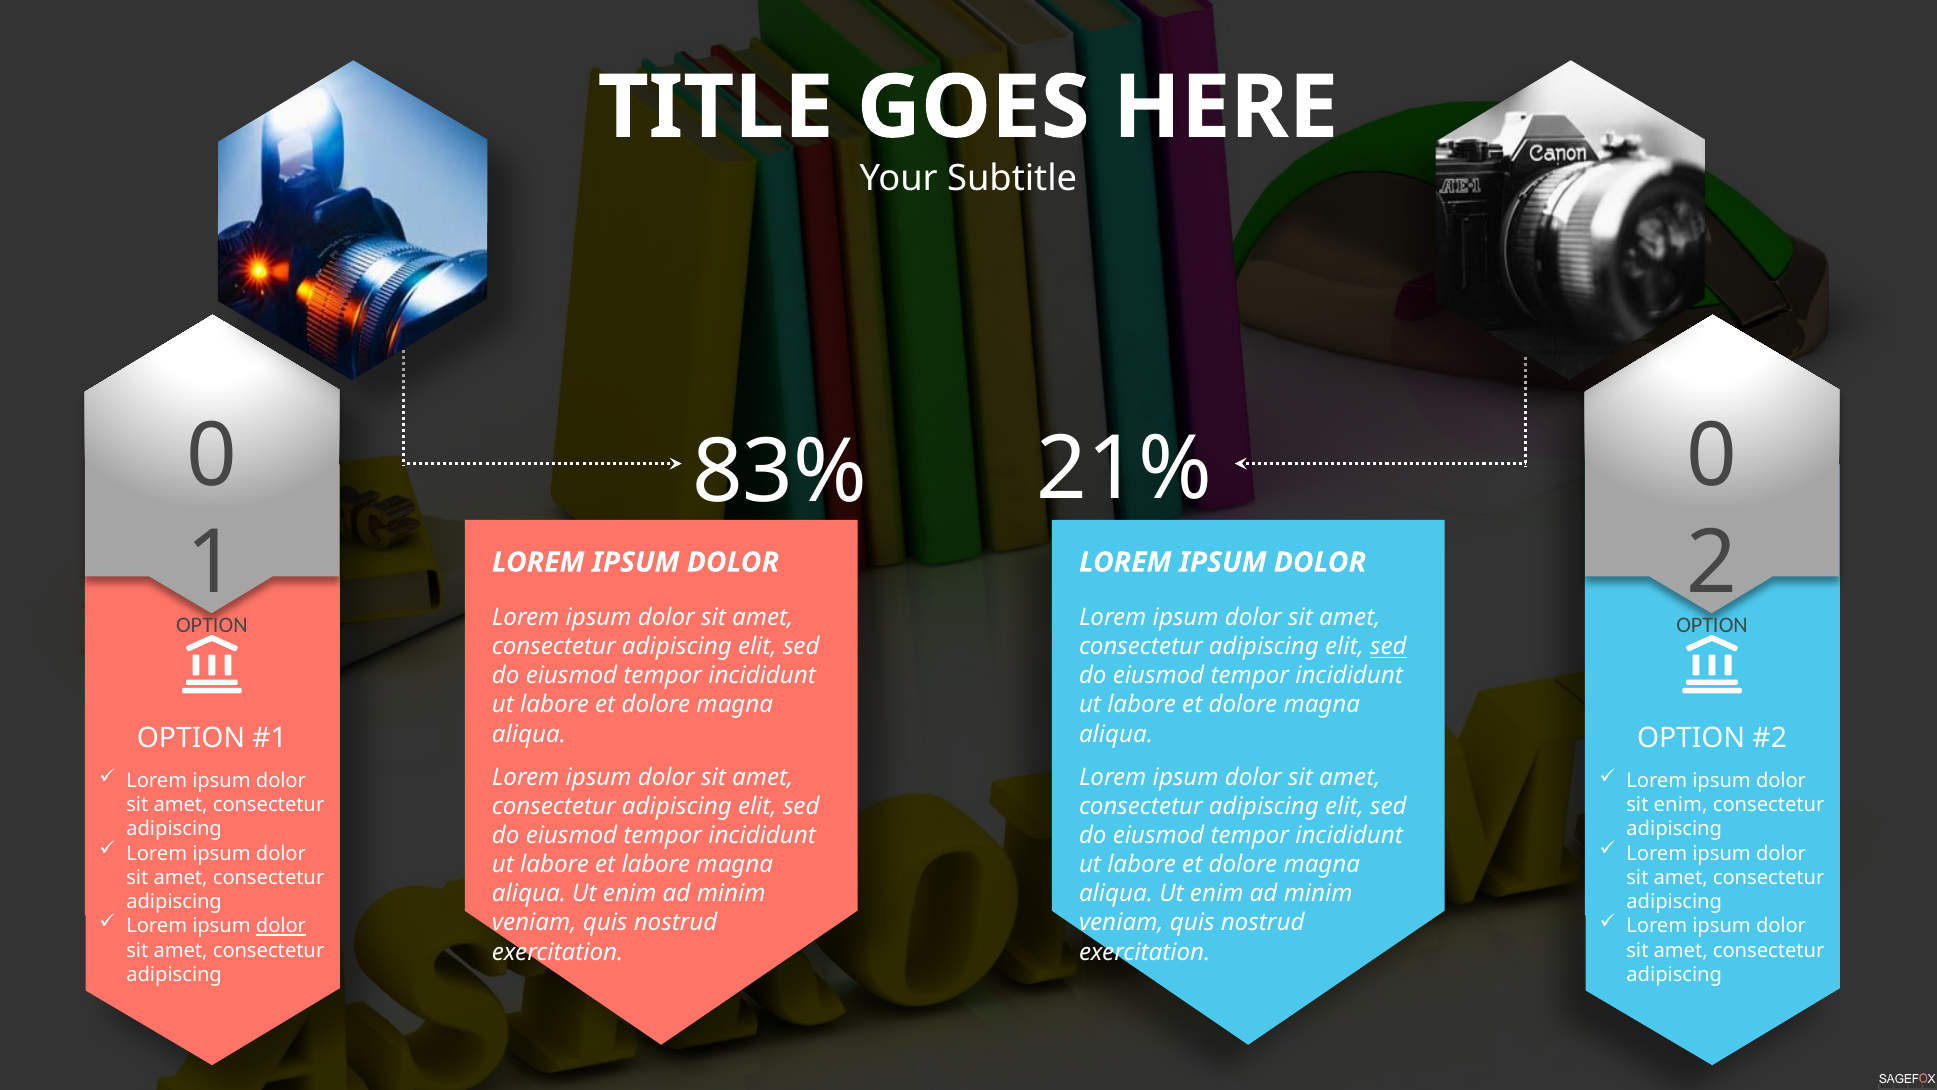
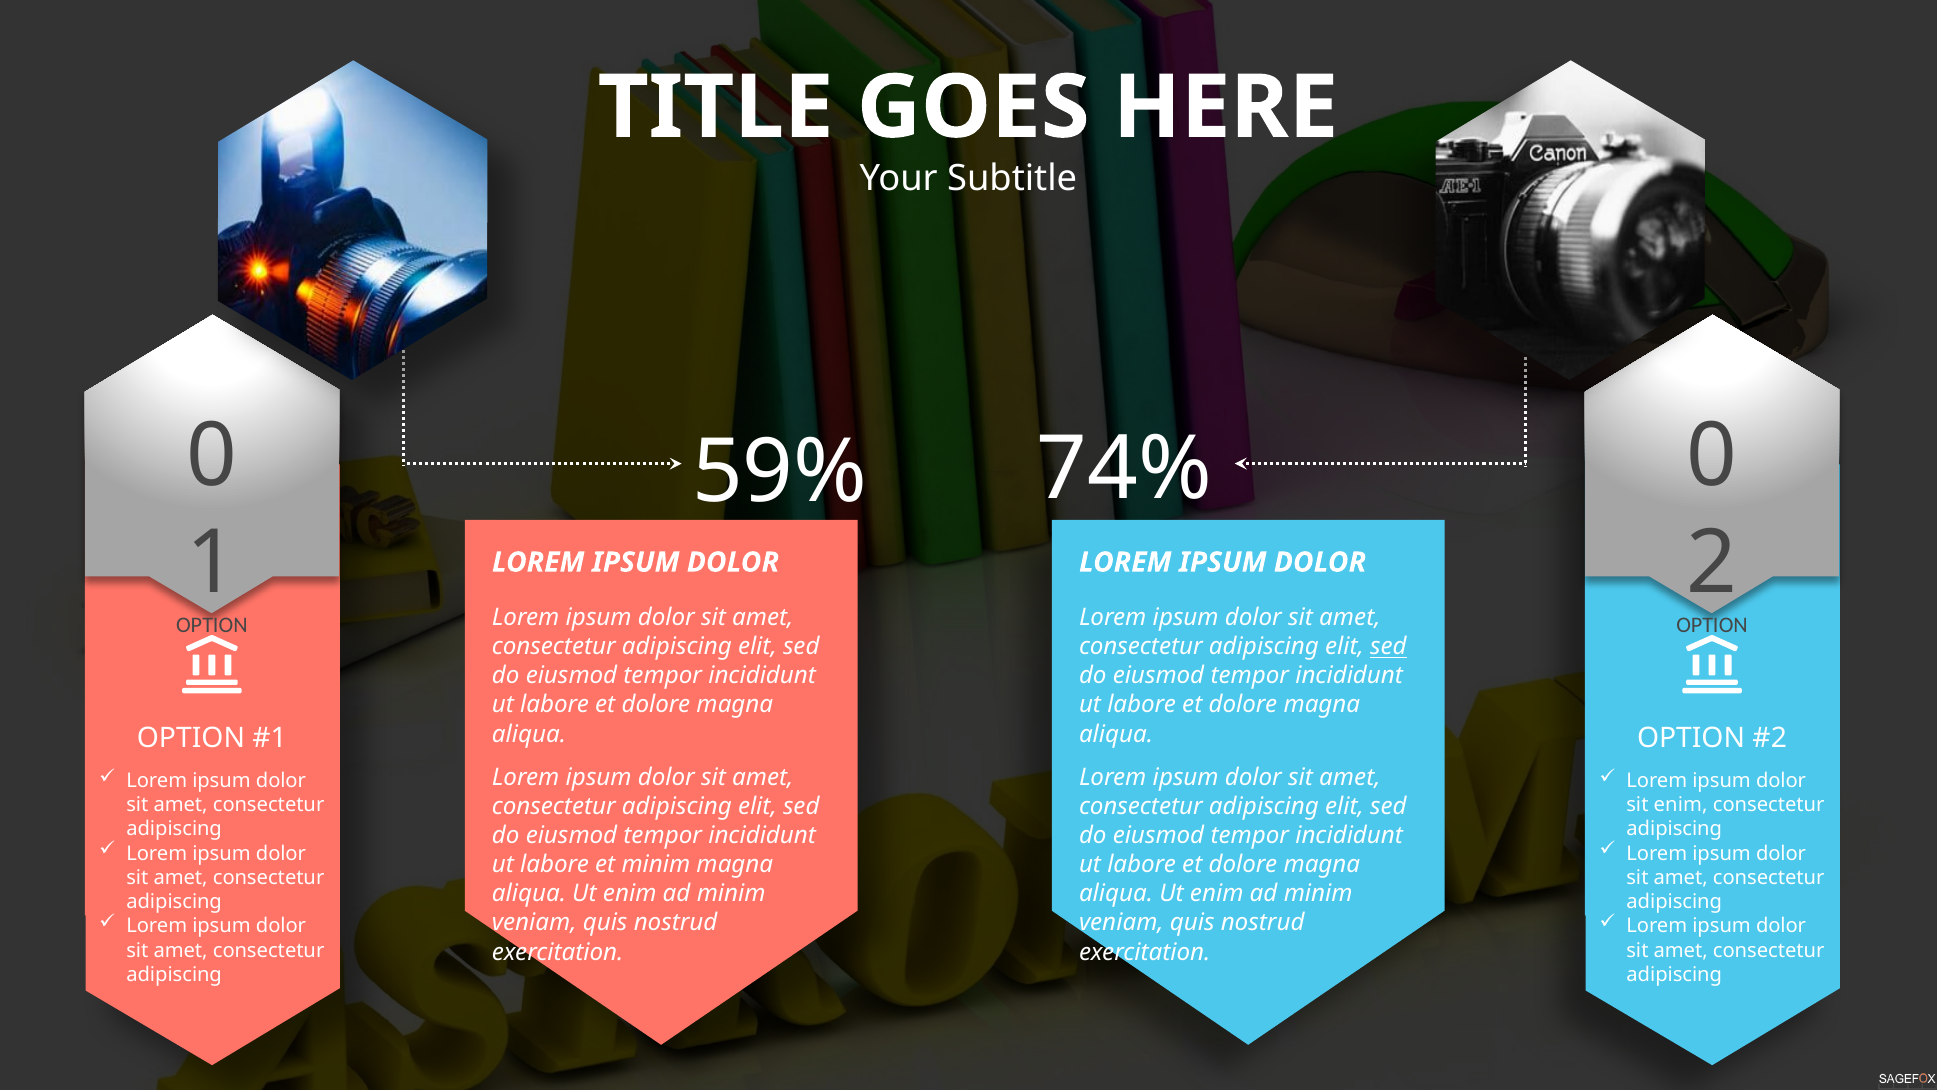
21%: 21% -> 74%
83%: 83% -> 59%
et labore: labore -> minim
dolor at (281, 926) underline: present -> none
